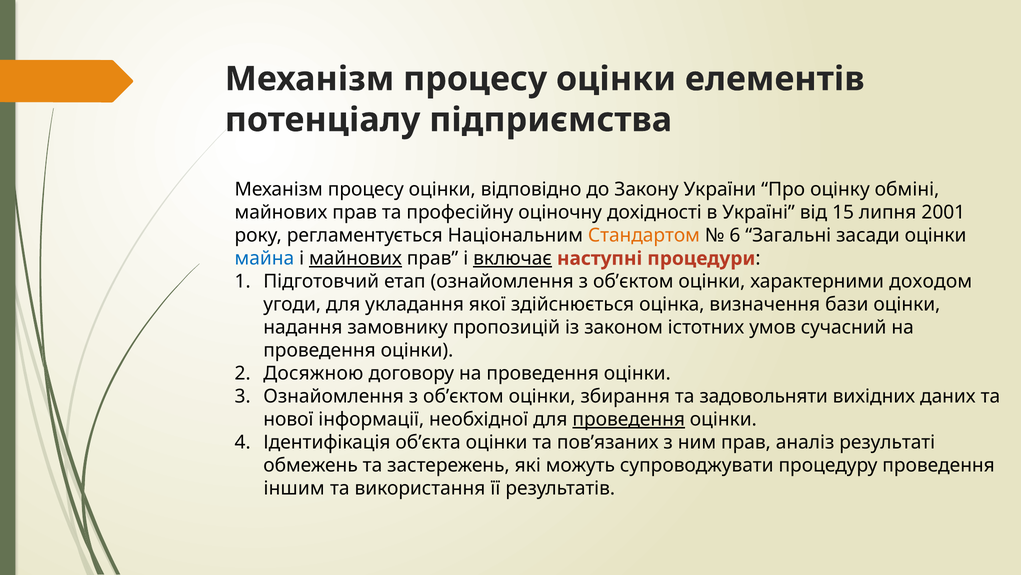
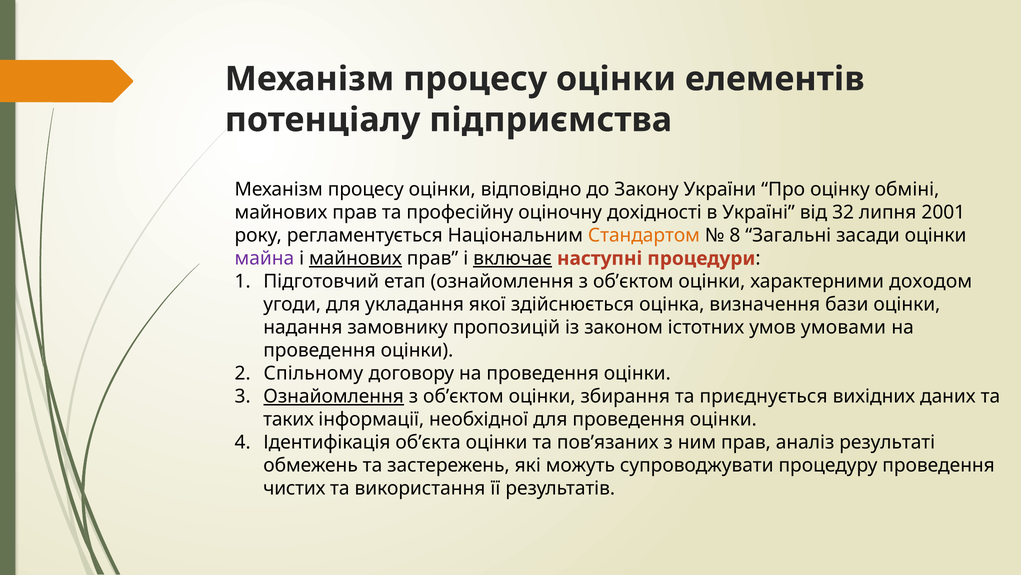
15: 15 -> 32
6: 6 -> 8
майна colour: blue -> purple
сучасний: сучасний -> умовами
Досяжною: Досяжною -> Спільному
Ознайомлення at (334, 396) underline: none -> present
задовольняти: задовольняти -> приєднується
нової: нової -> таких
проведення at (629, 419) underline: present -> none
іншим: іншим -> чистих
